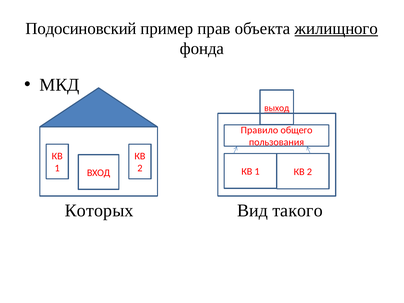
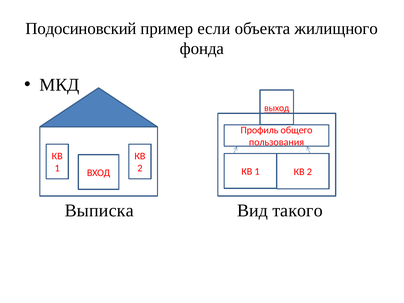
прав: прав -> если
жилищного underline: present -> none
Правило: Правило -> Профиль
Которых: Которых -> Выписка
